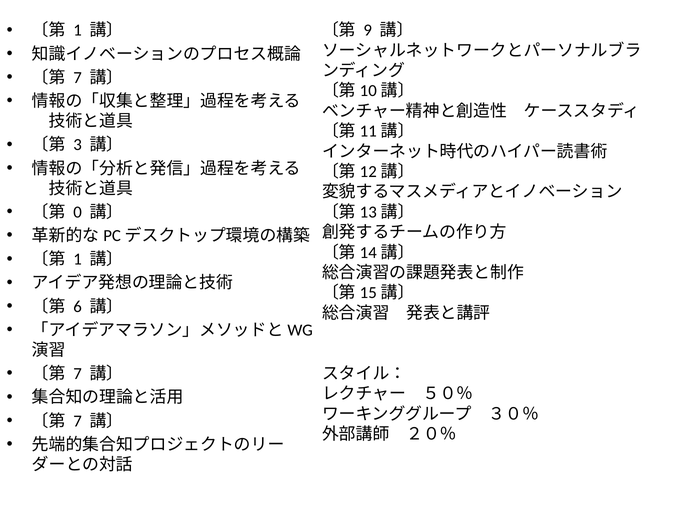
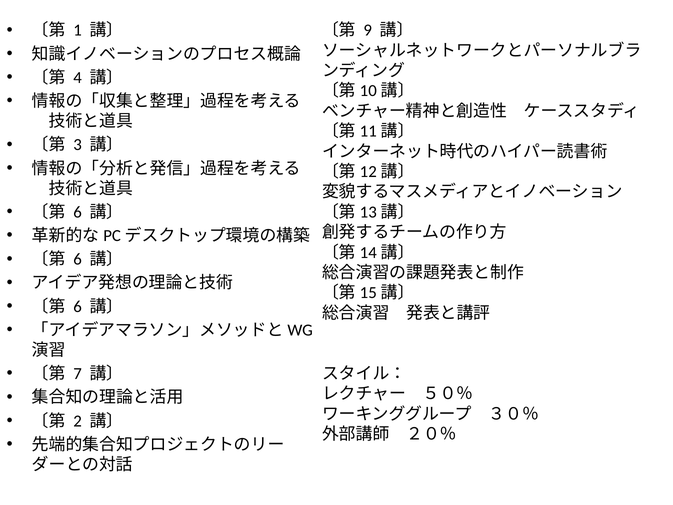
7 at (78, 78): 7 -> 4
0 at (78, 212): 0 -> 6
1 at (78, 259): 1 -> 6
7 at (78, 421): 7 -> 2
